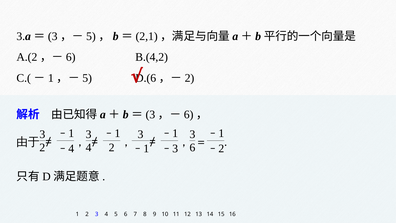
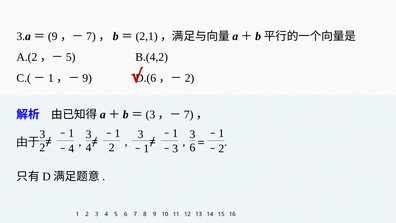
3 at (53, 36): 3 -> 9
5 at (91, 36): 5 -> 7
6 at (71, 57): 6 -> 5
5 at (87, 78): 5 -> 9
6 at (189, 114): 6 -> 7
